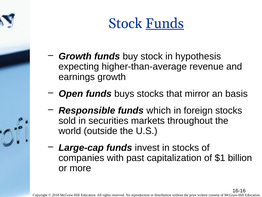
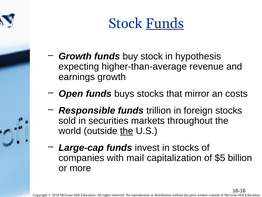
basis: basis -> costs
which: which -> trillion
the at (127, 131) underline: none -> present
past: past -> mail
$1: $1 -> $5
